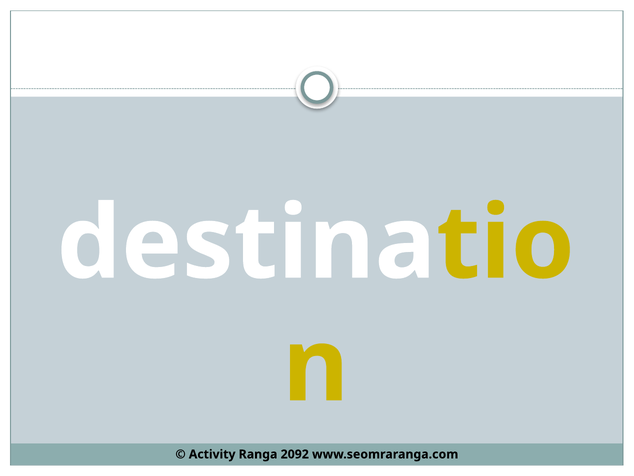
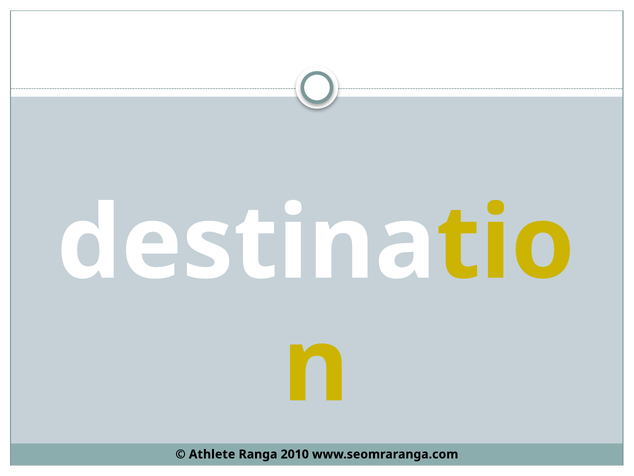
Activity: Activity -> Athlete
2092: 2092 -> 2010
